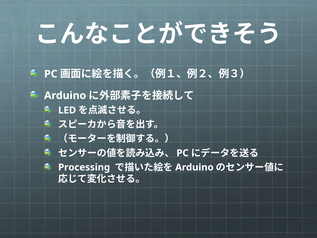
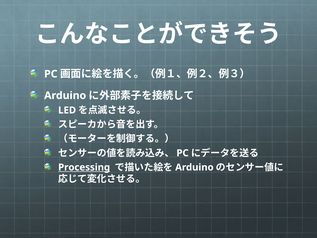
Processing underline: none -> present
